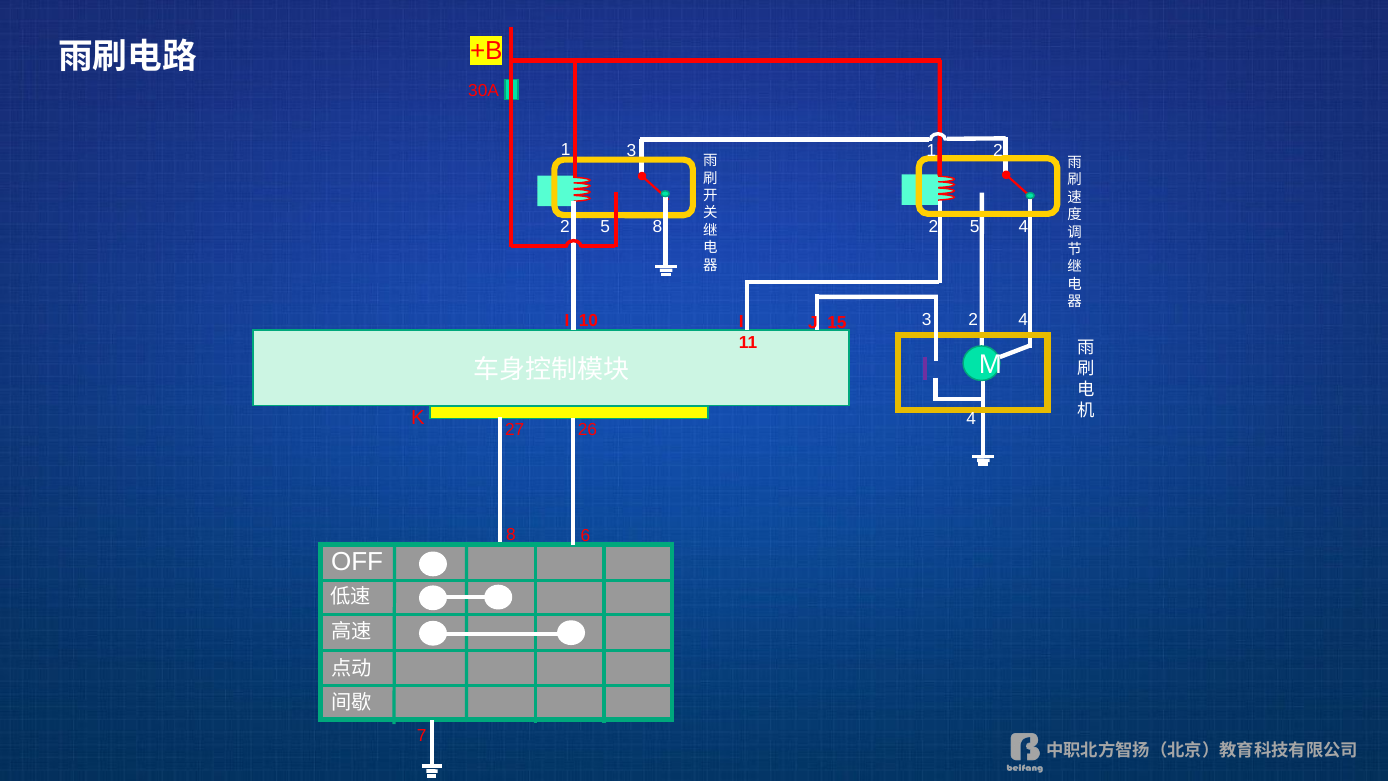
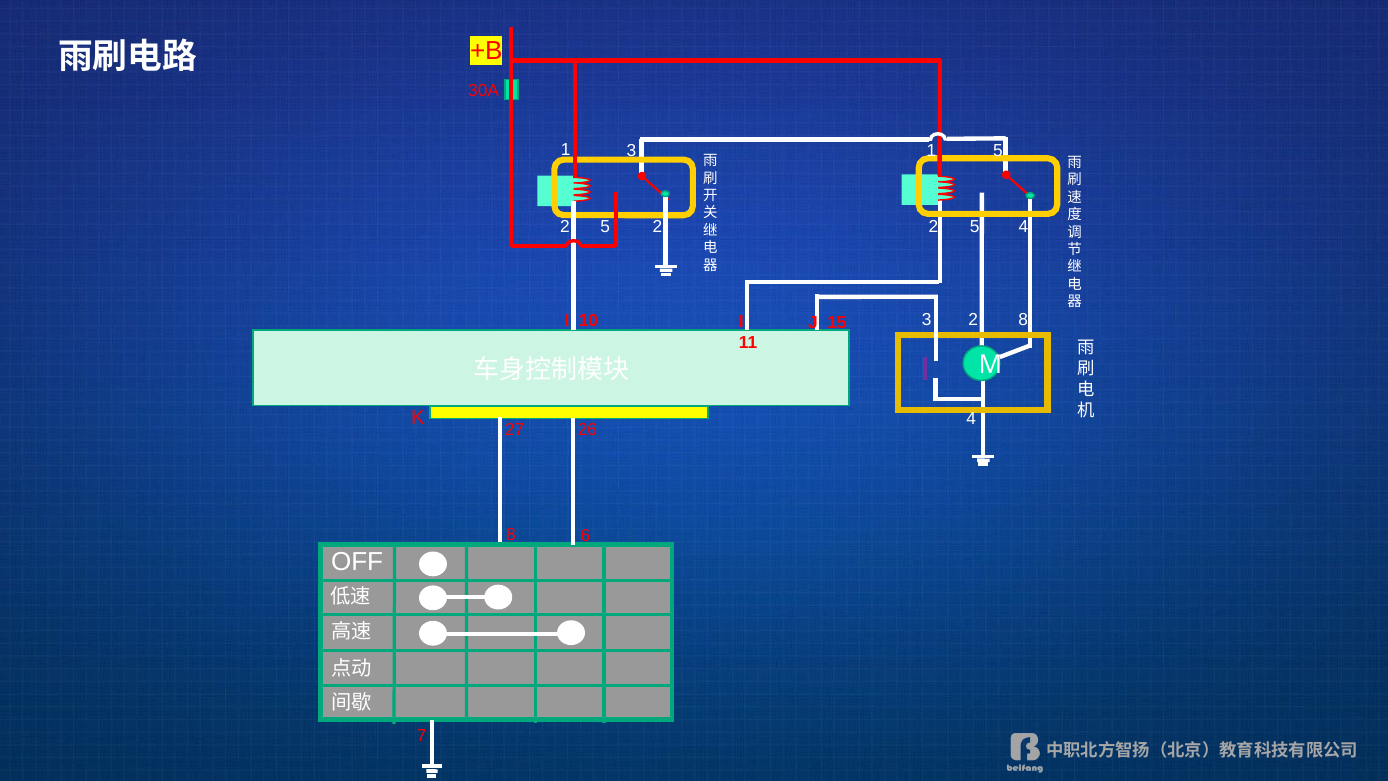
2 at (998, 150): 2 -> 5
2 8: 8 -> 2
3 2 4: 4 -> 8
